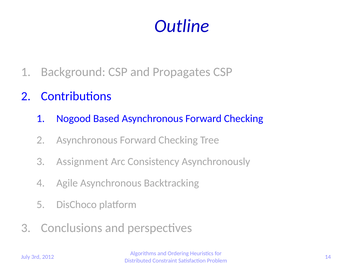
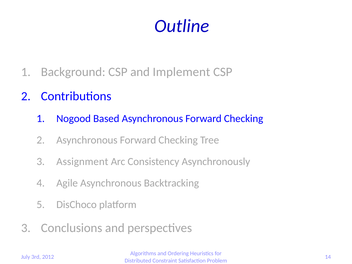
Propagates: Propagates -> Implement
